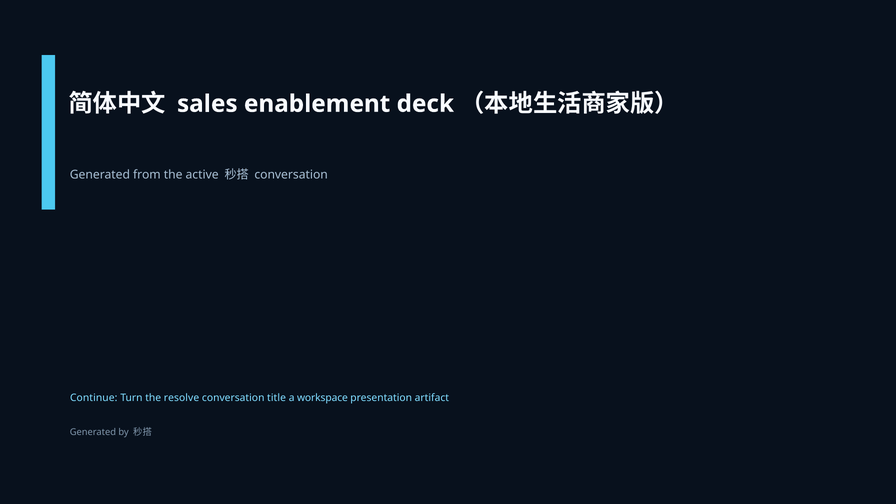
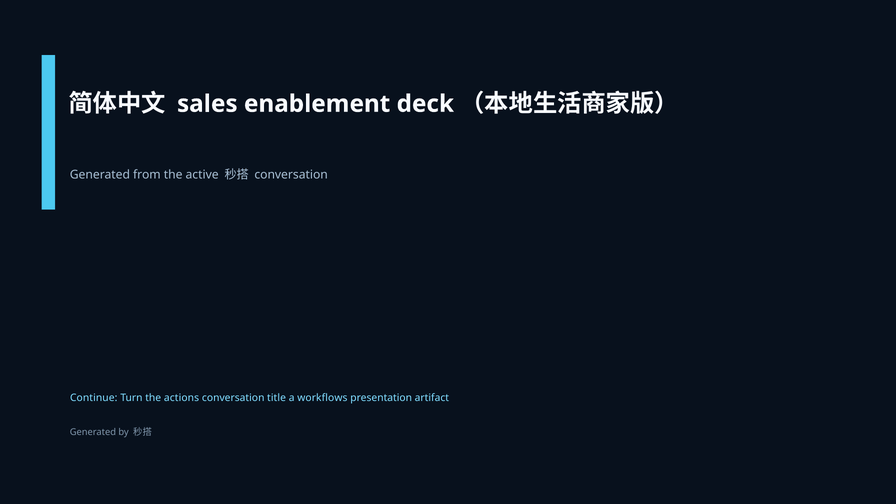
resolve: resolve -> actions
workspace: workspace -> workflows
